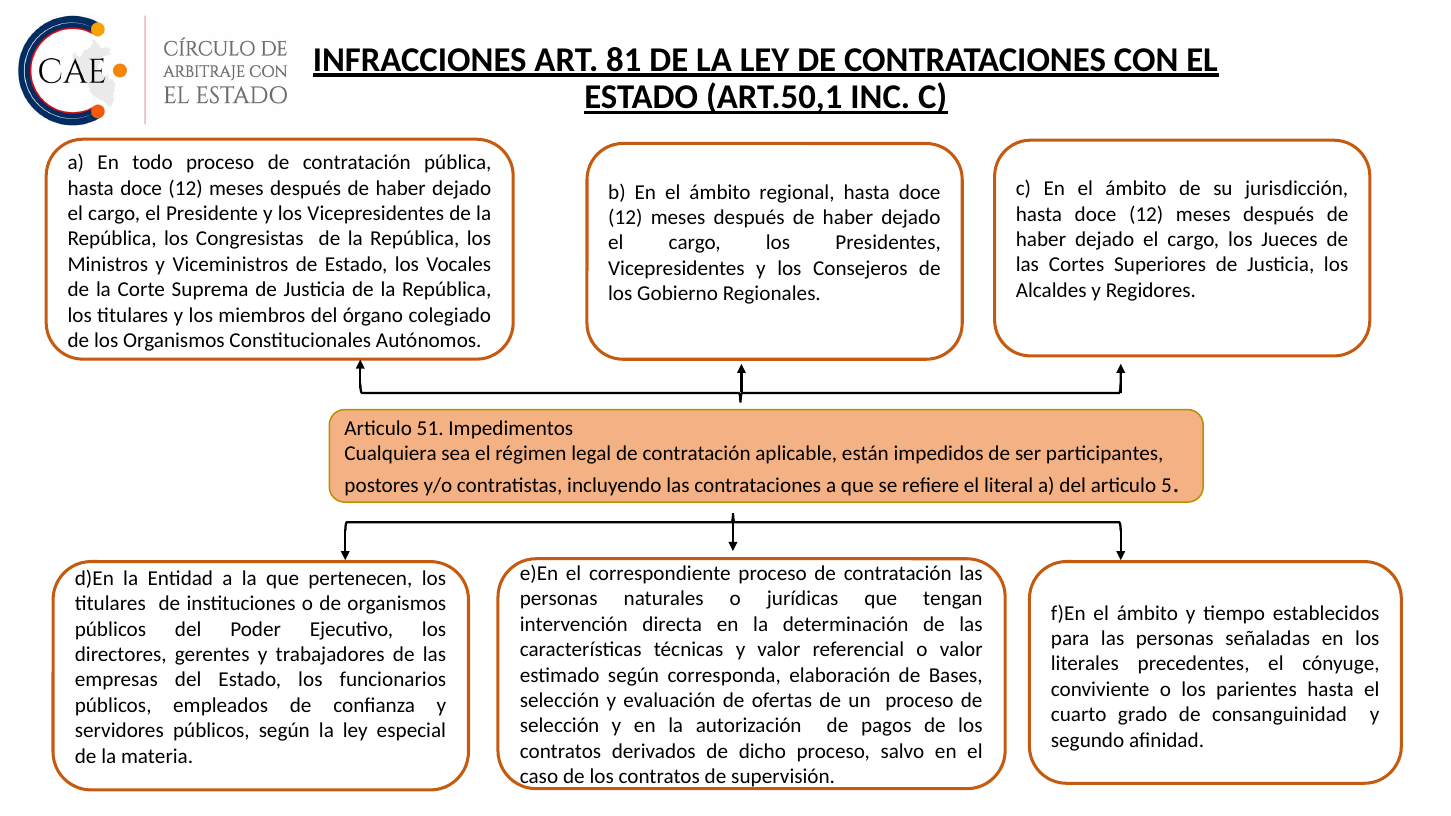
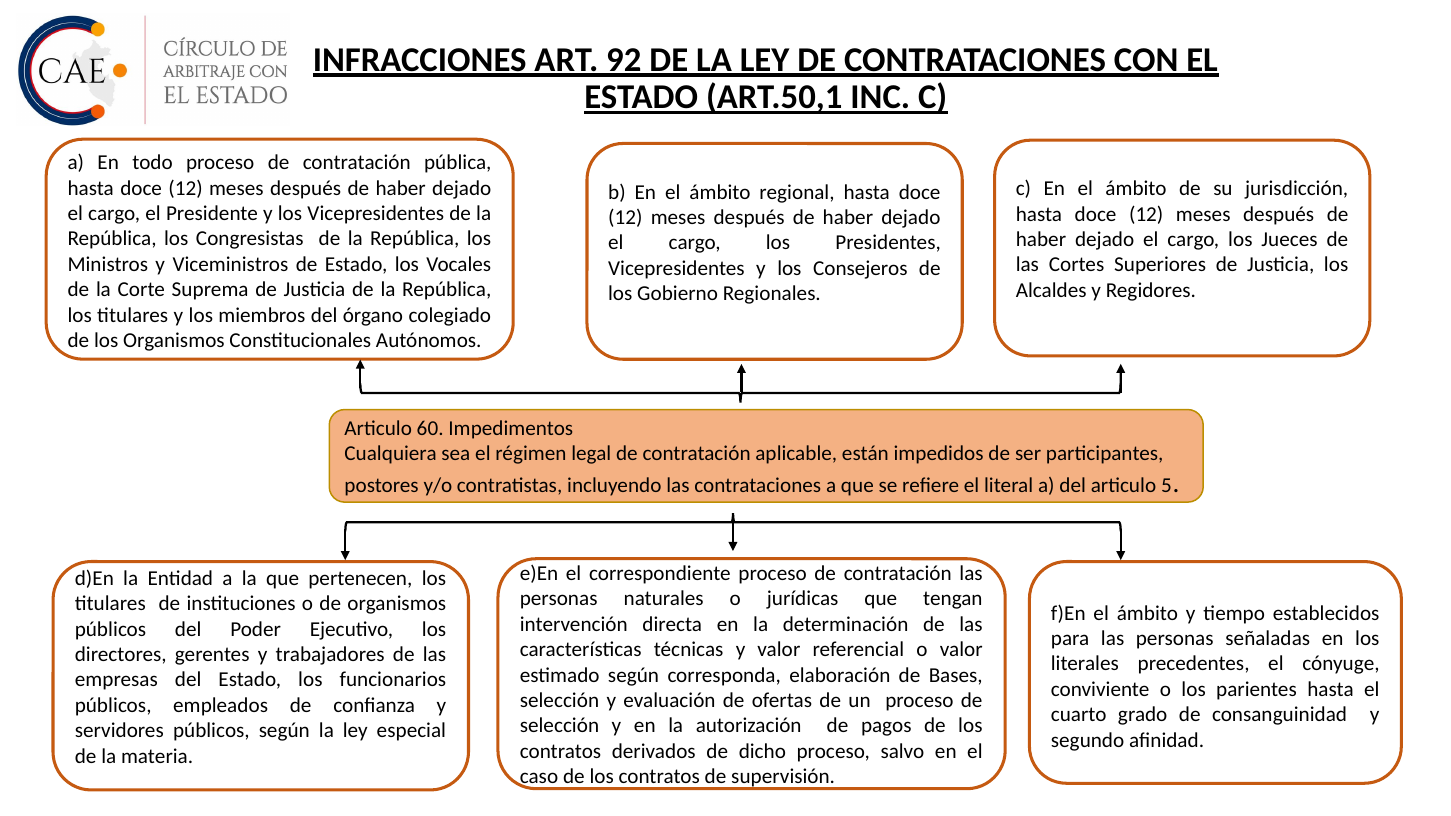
81: 81 -> 92
51: 51 -> 60
